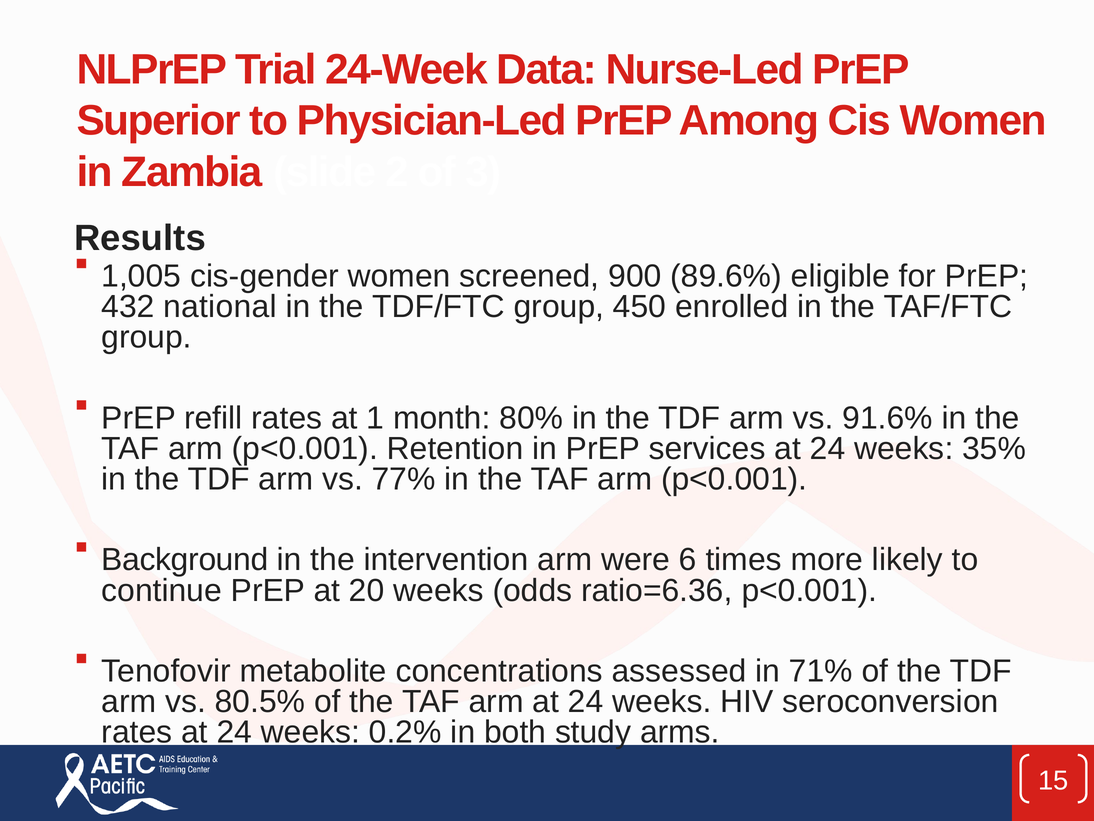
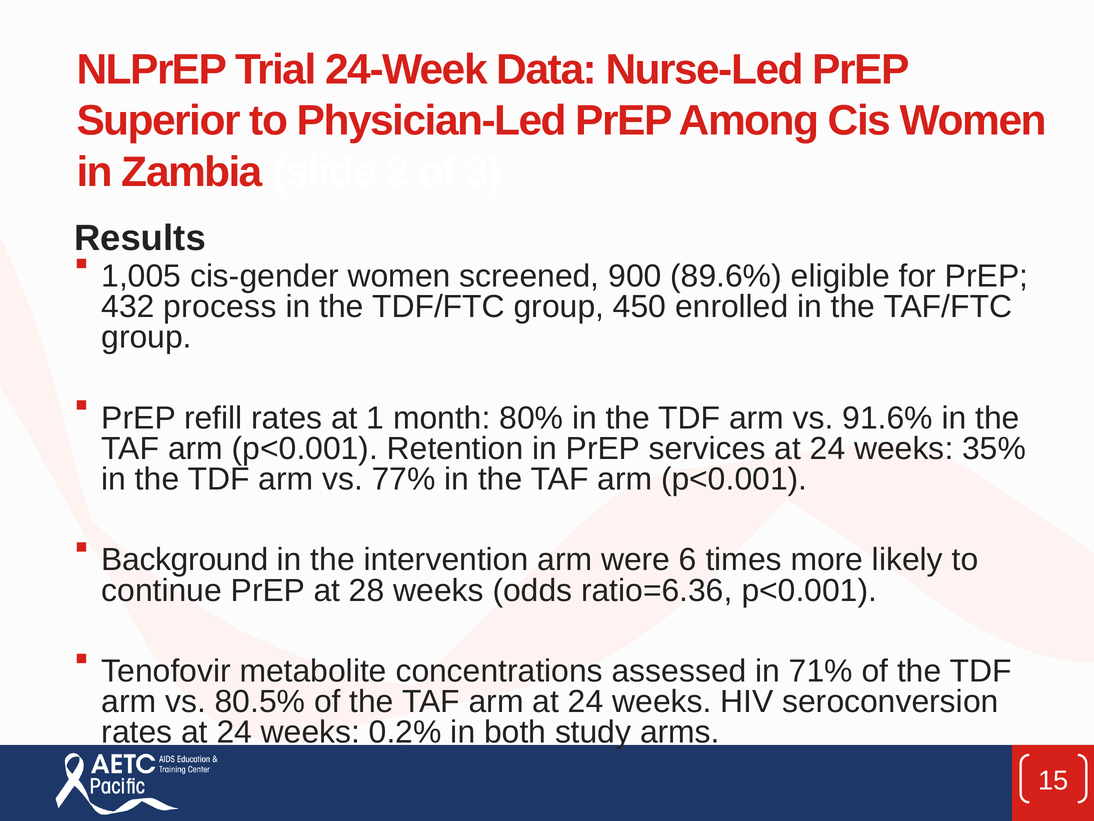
national: national -> process
20: 20 -> 28
